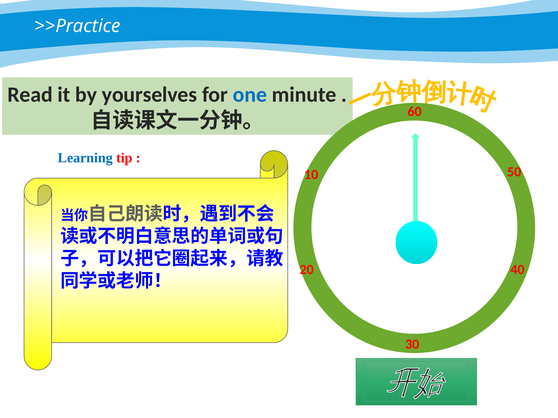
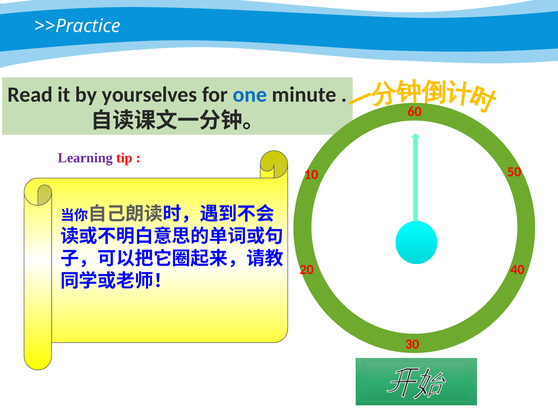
Learning colour: blue -> purple
